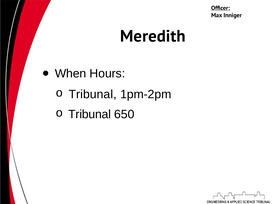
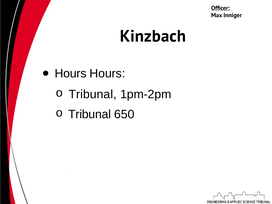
Meredith: Meredith -> Kinzbach
When at (71, 73): When -> Hours
